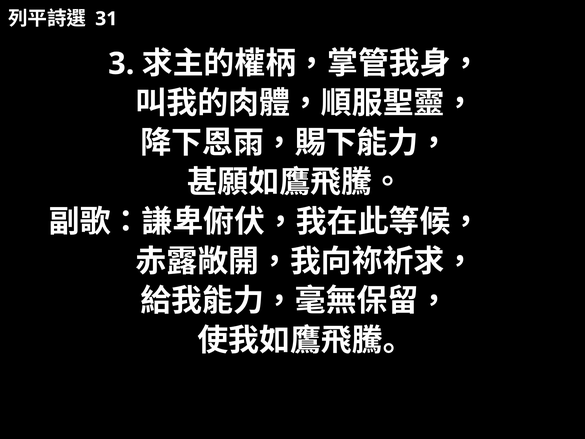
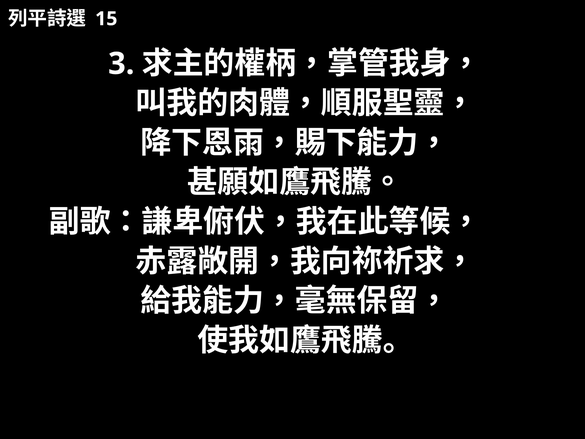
31: 31 -> 15
